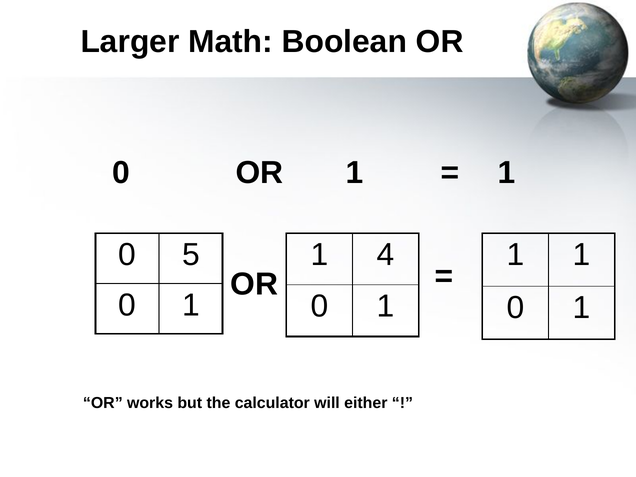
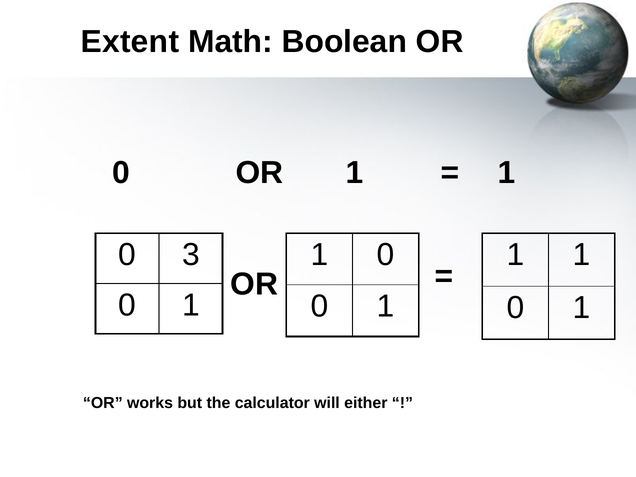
Larger: Larger -> Extent
5: 5 -> 3
4 at (386, 255): 4 -> 0
